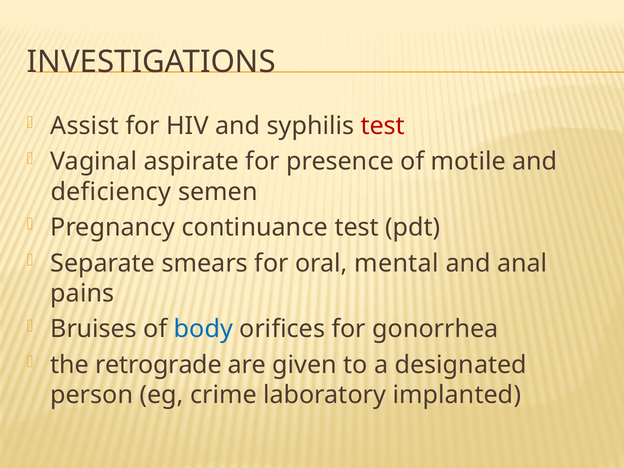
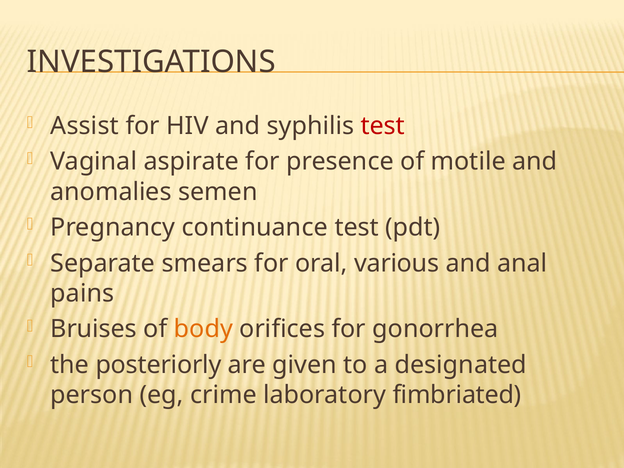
deficiency: deficiency -> anomalies
mental: mental -> various
body colour: blue -> orange
retrograde: retrograde -> posteriorly
implanted: implanted -> fimbriated
